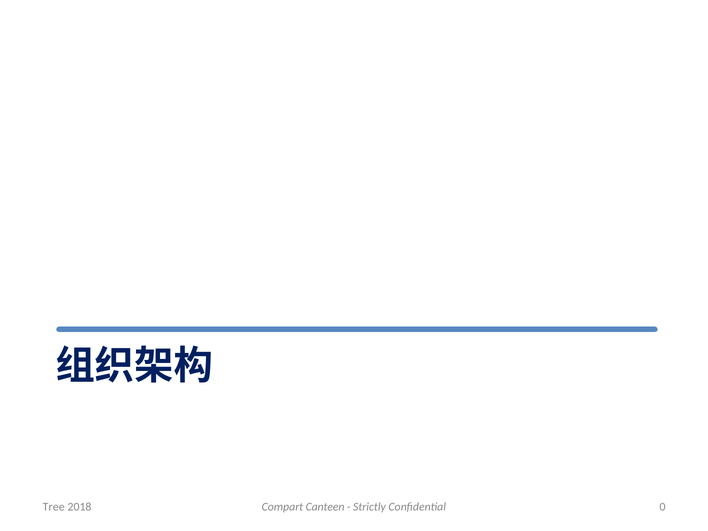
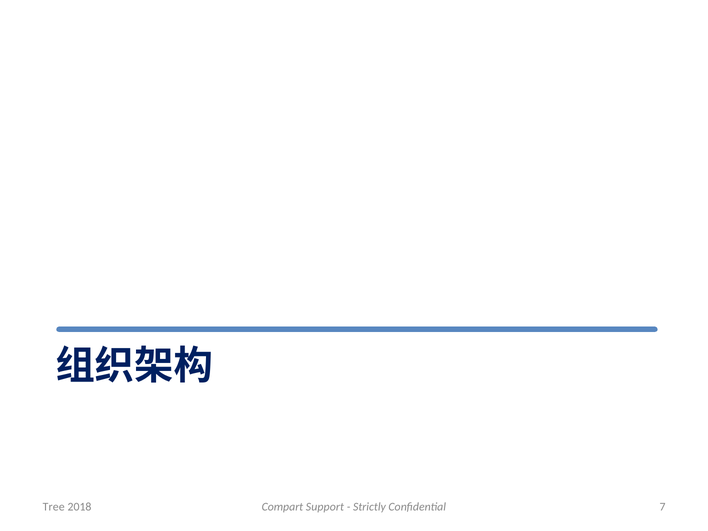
Canteen: Canteen -> Support
0: 0 -> 7
